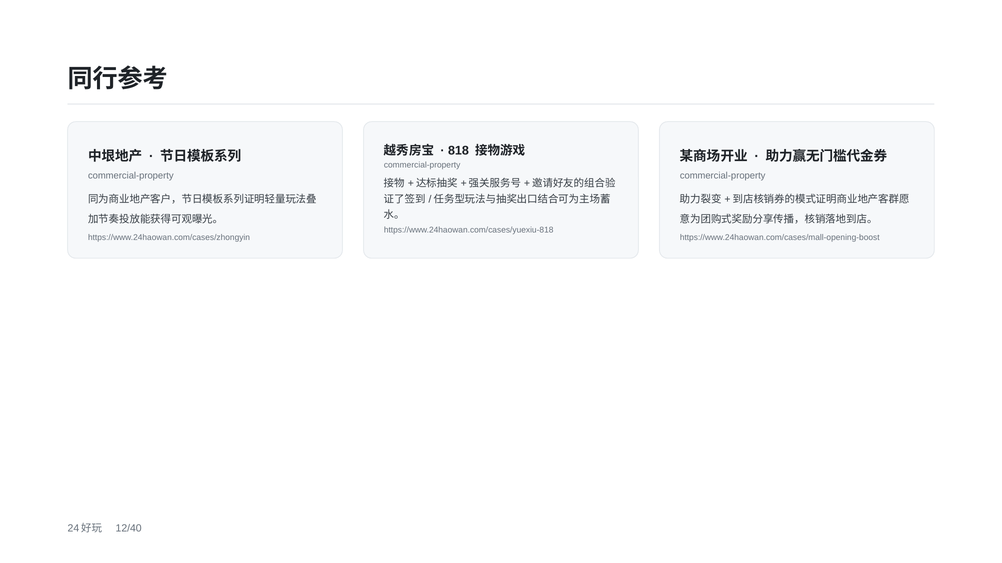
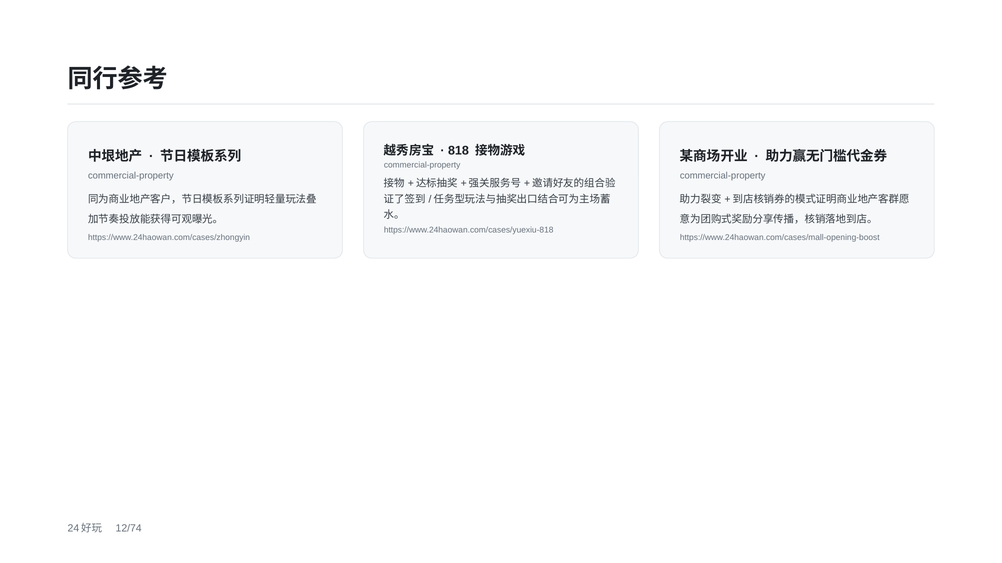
12/40: 12/40 -> 12/74
